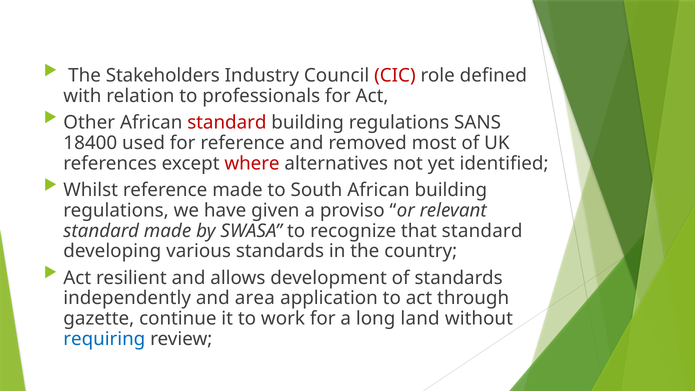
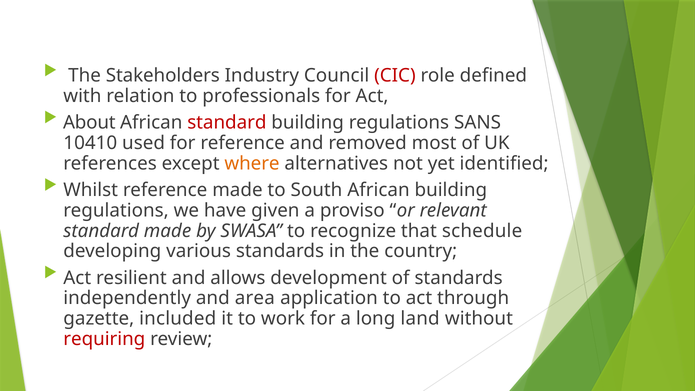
Other: Other -> About
18400: 18400 -> 10410
where colour: red -> orange
that standard: standard -> schedule
continue: continue -> included
requiring colour: blue -> red
